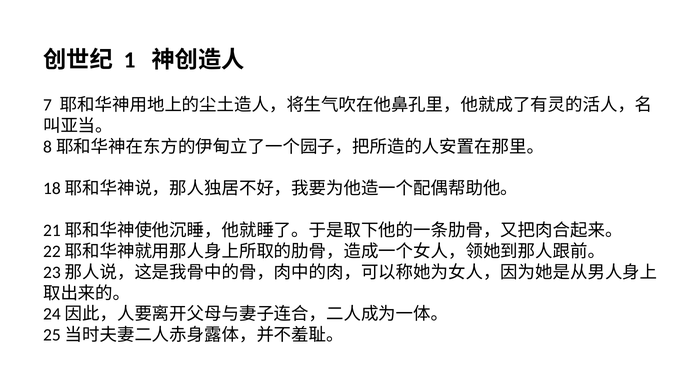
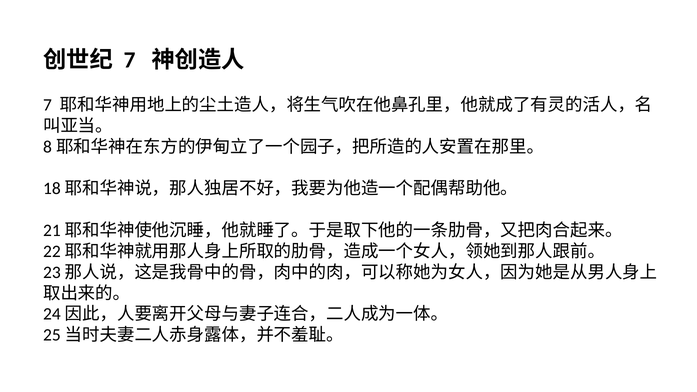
1 at (130, 60): 1 -> 7
